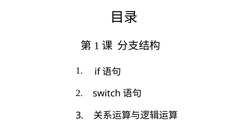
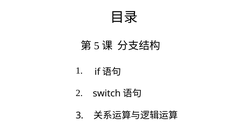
1 at (97, 46): 1 -> 5
